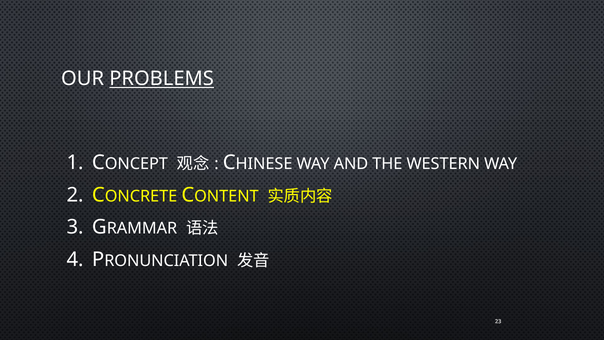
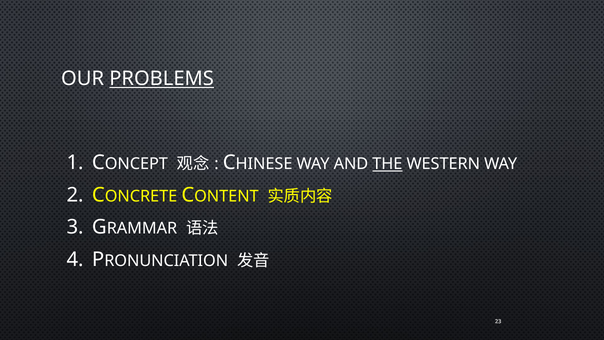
THE underline: none -> present
